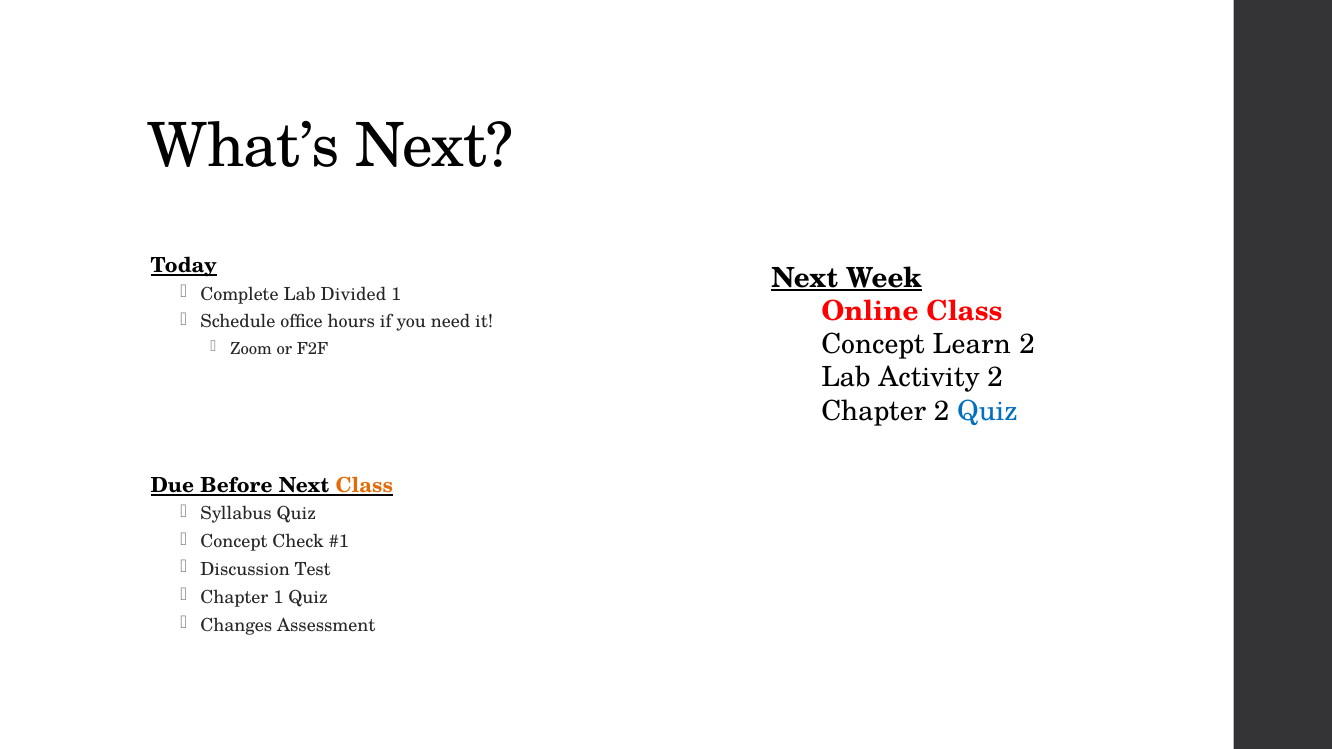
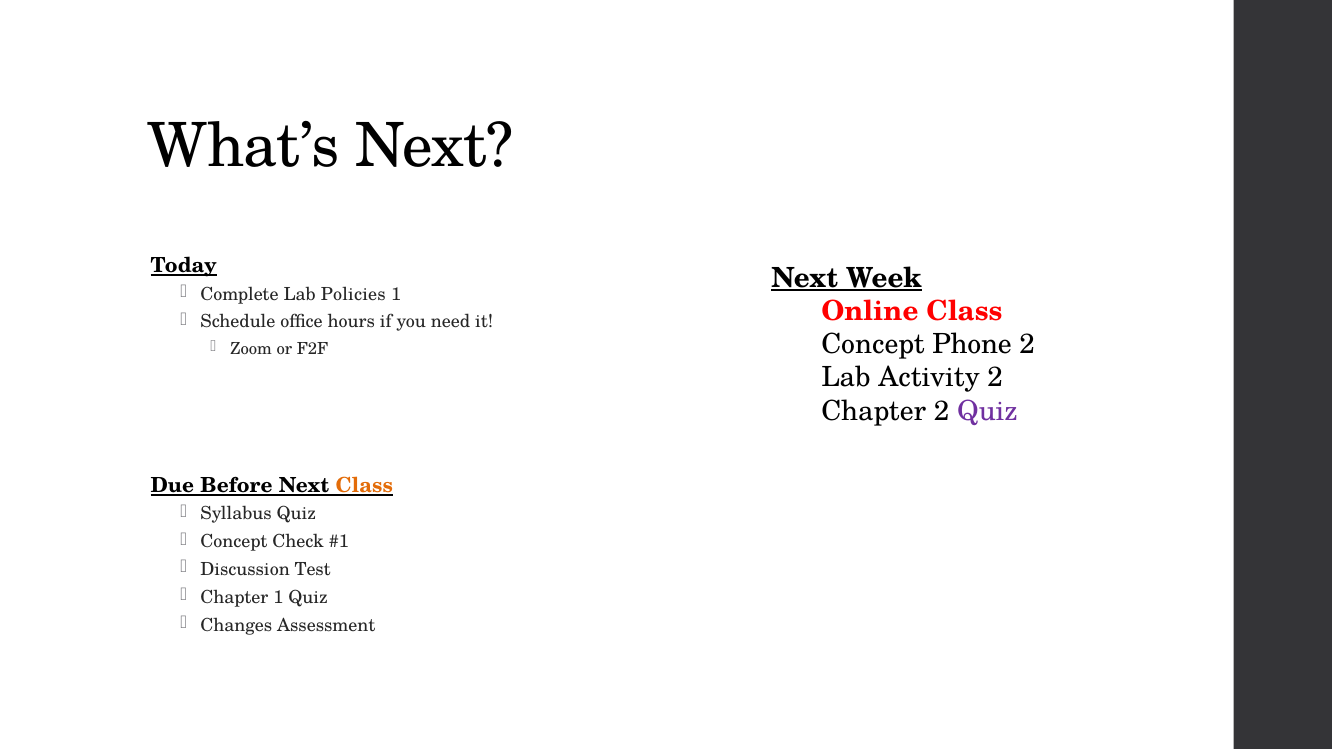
Divided: Divided -> Policies
Learn: Learn -> Phone
Quiz at (987, 411) colour: blue -> purple
